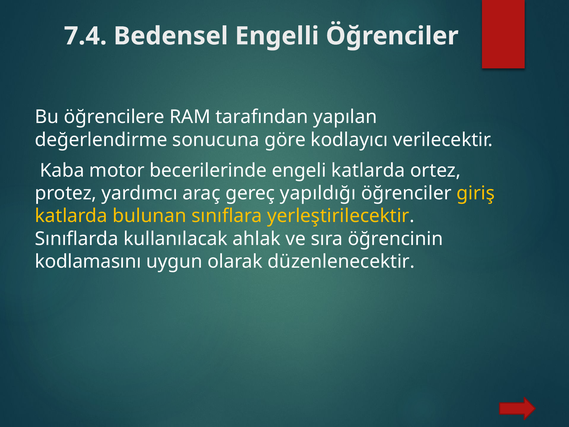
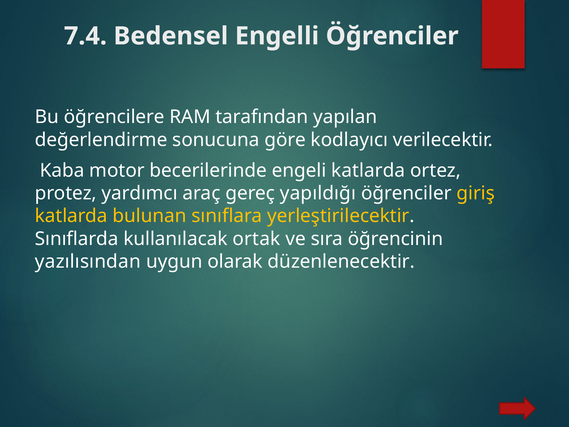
ahlak: ahlak -> ortak
kodlamasını: kodlamasını -> yazılısından
